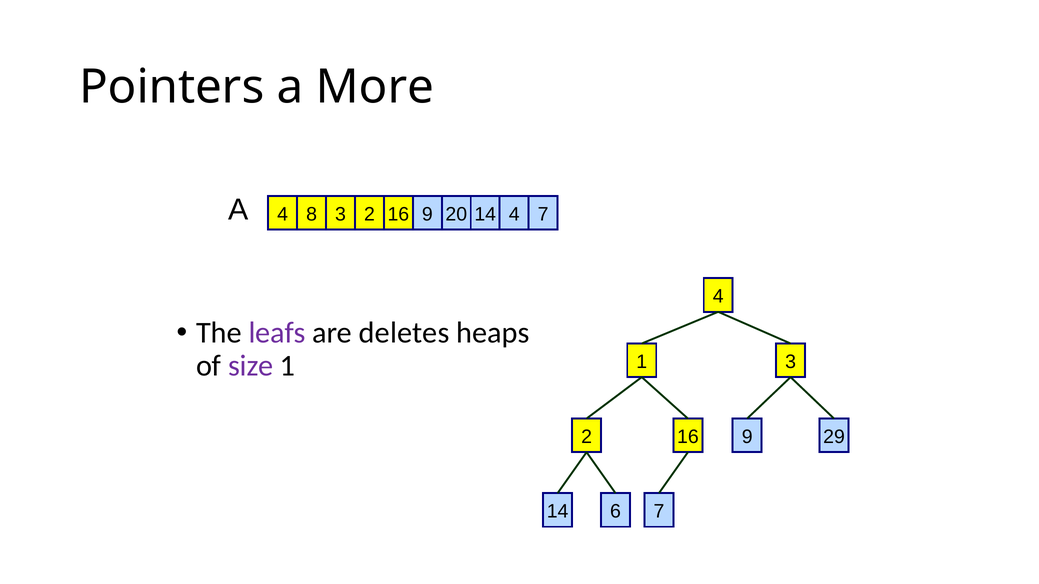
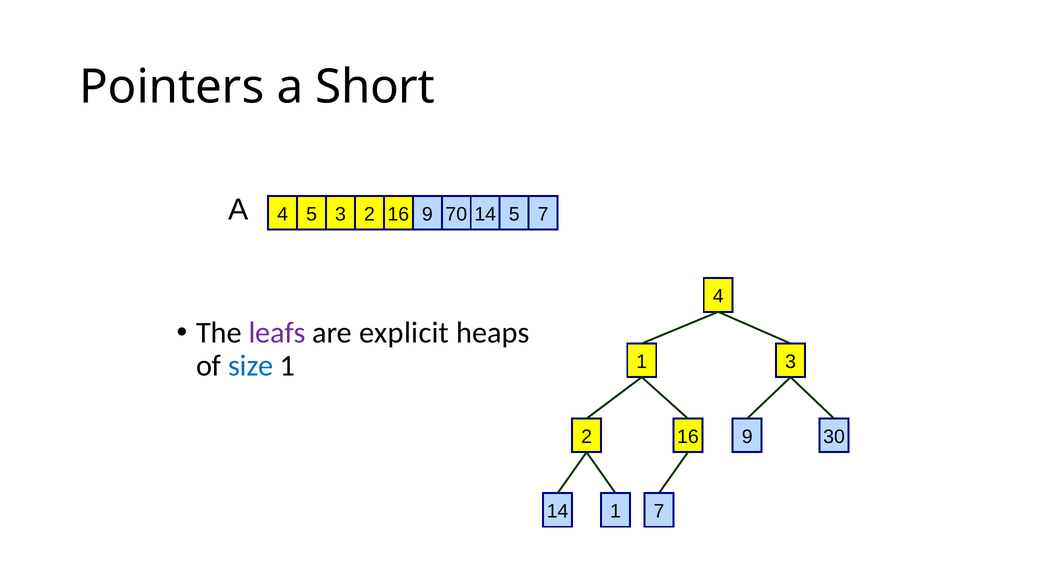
More: More -> Short
4 8: 8 -> 5
20: 20 -> 70
14 4: 4 -> 5
deletes: deletes -> explicit
size colour: purple -> blue
29: 29 -> 30
14 6: 6 -> 1
